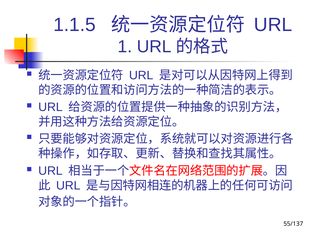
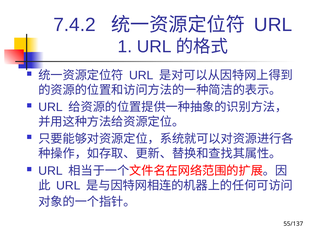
1.1.5: 1.1.5 -> 7.4.2
